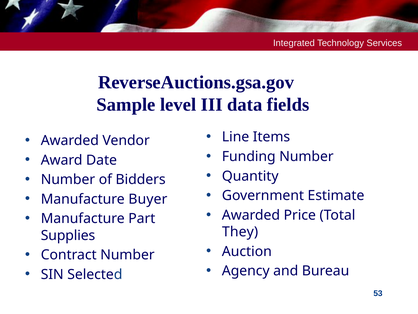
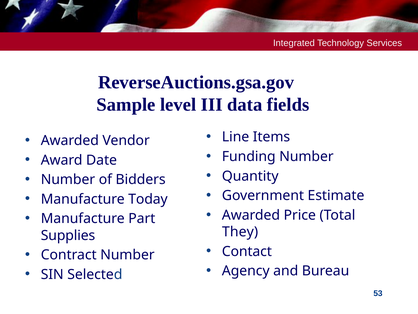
Buyer: Buyer -> Today
Auction: Auction -> Contact
